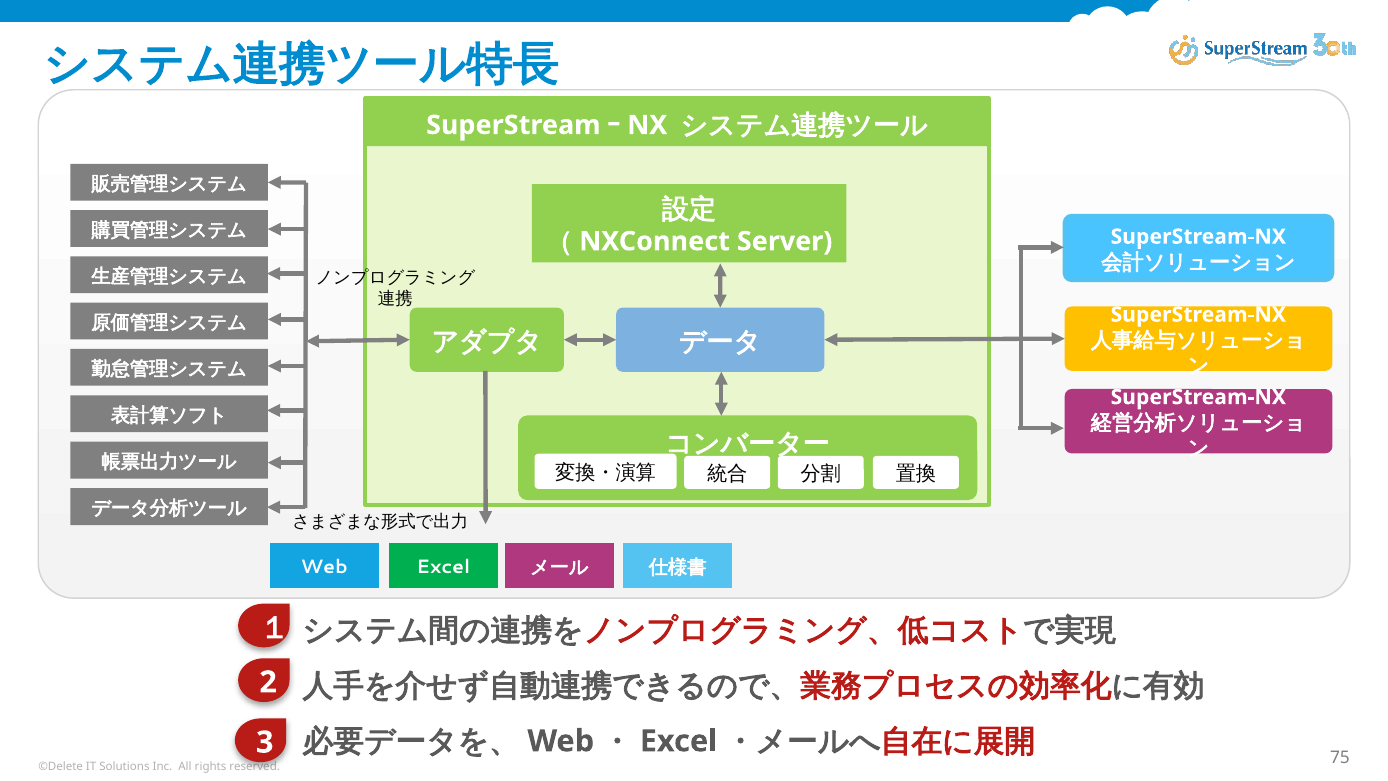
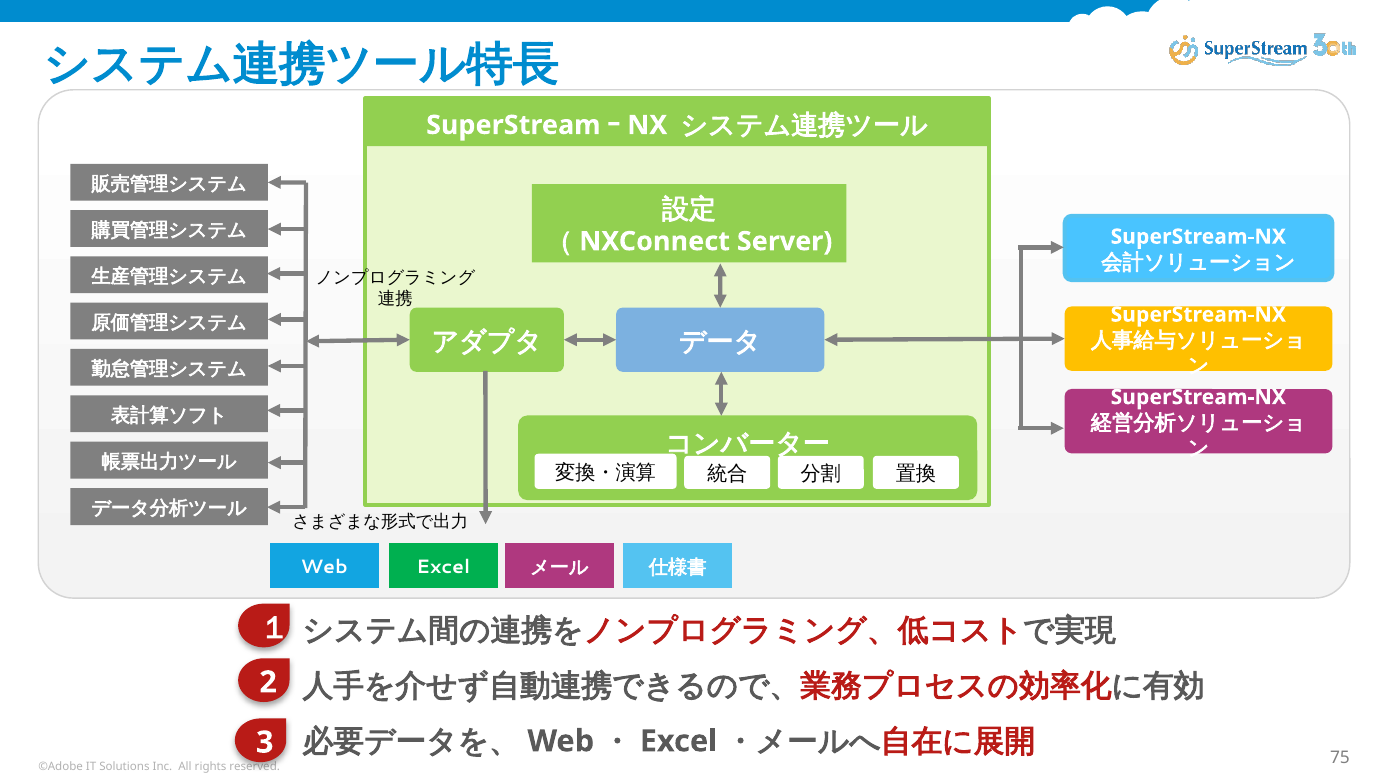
©Delete: ©Delete -> ©Adobe
